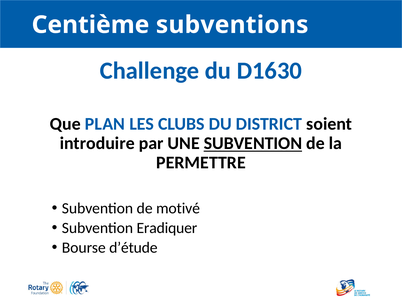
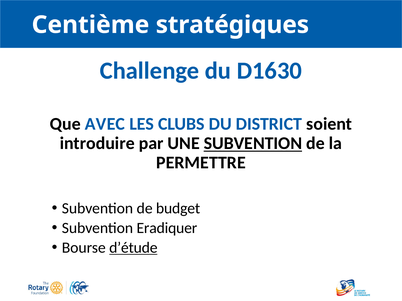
subventions: subventions -> stratégiques
PLAN: PLAN -> AVEC
motivé: motivé -> budget
d’étude underline: none -> present
